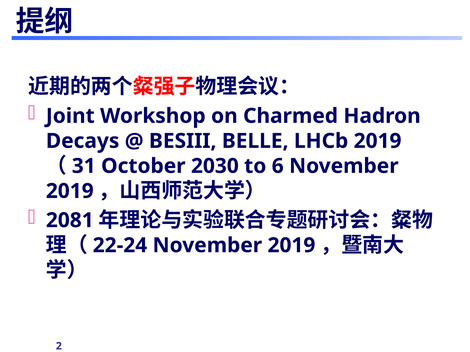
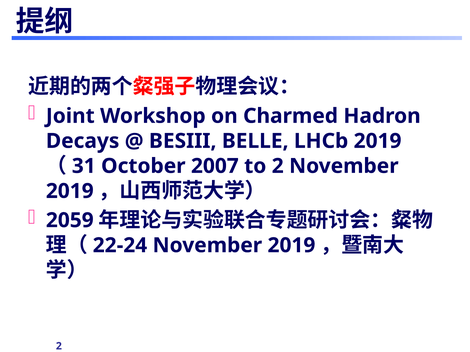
2030: 2030 -> 2007
to 6: 6 -> 2
2081: 2081 -> 2059
